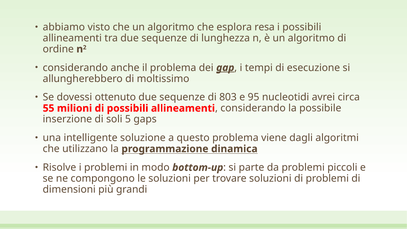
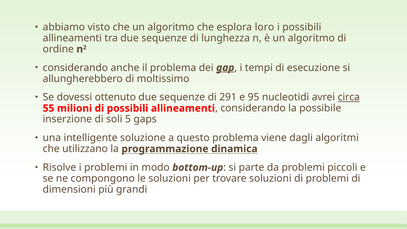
resa: resa -> loro
803: 803 -> 291
circa underline: none -> present
